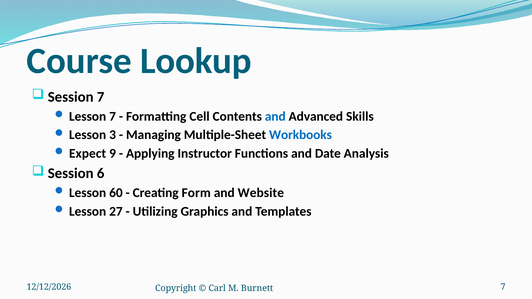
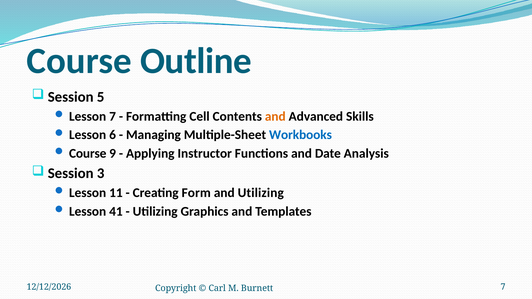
Lookup: Lookup -> Outline
7 at (101, 97): 7 -> 5
and at (275, 116) colour: blue -> orange
3: 3 -> 6
Expect at (88, 154): Expect -> Course
6: 6 -> 3
60: 60 -> 11
and Website: Website -> Utilizing
27: 27 -> 41
